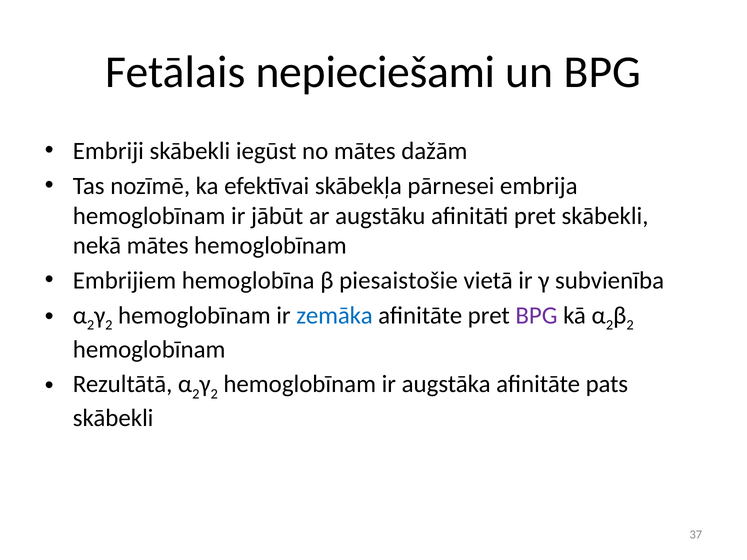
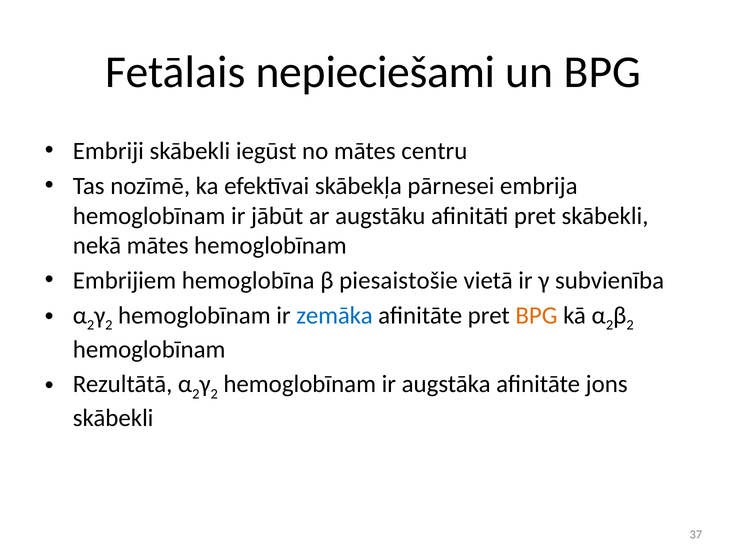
dažām: dažām -> centru
BPG at (536, 315) colour: purple -> orange
pats: pats -> jons
